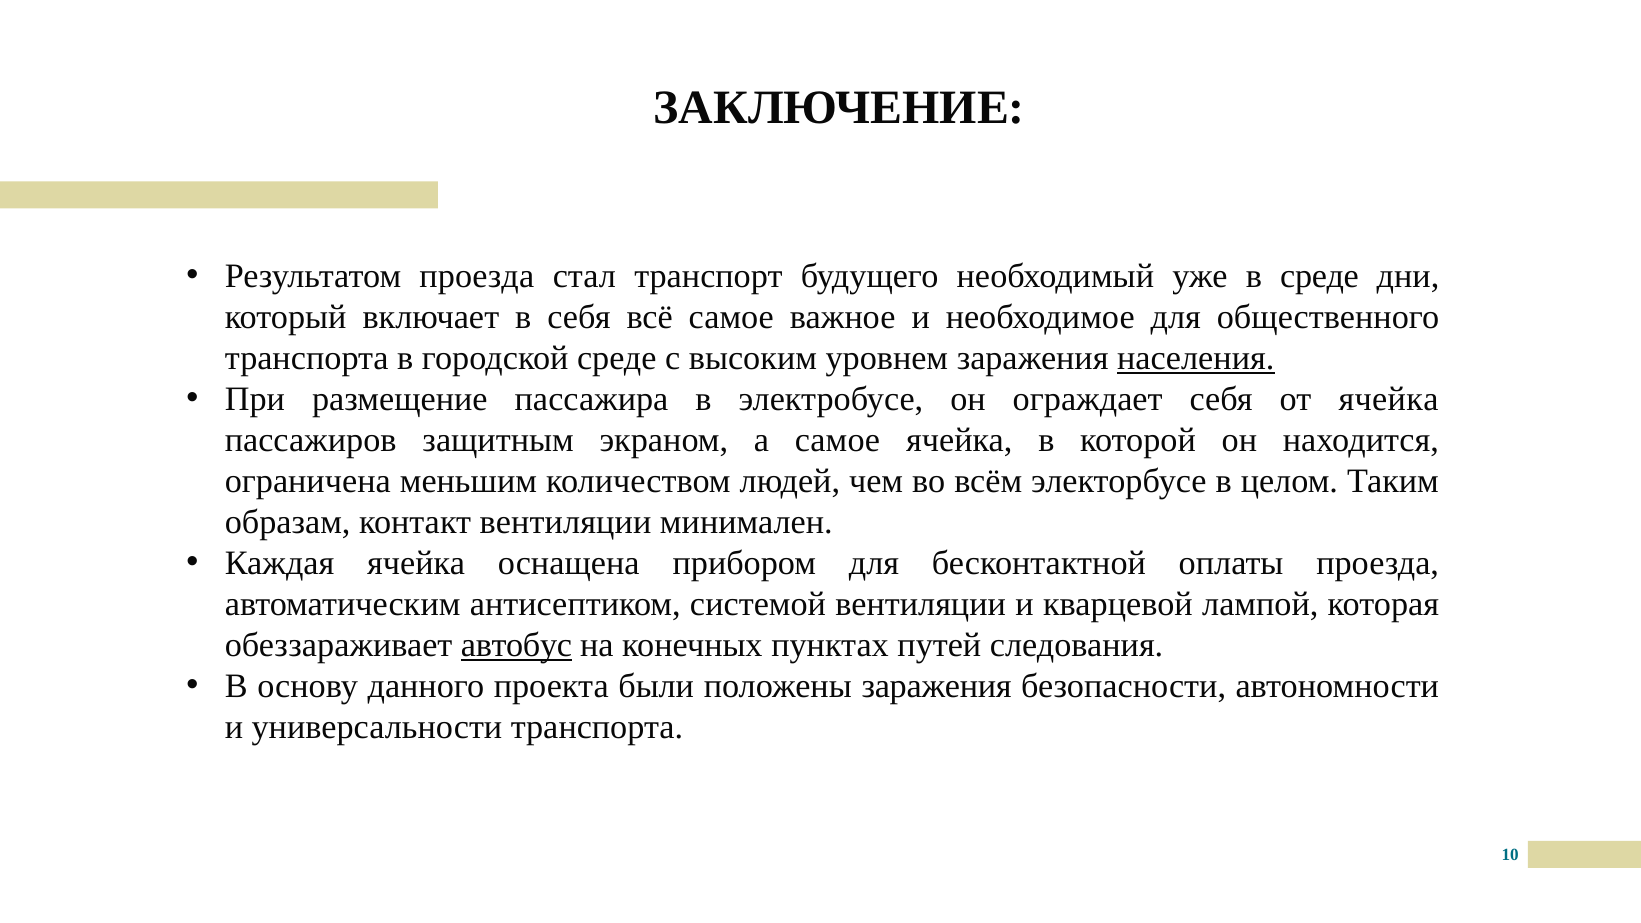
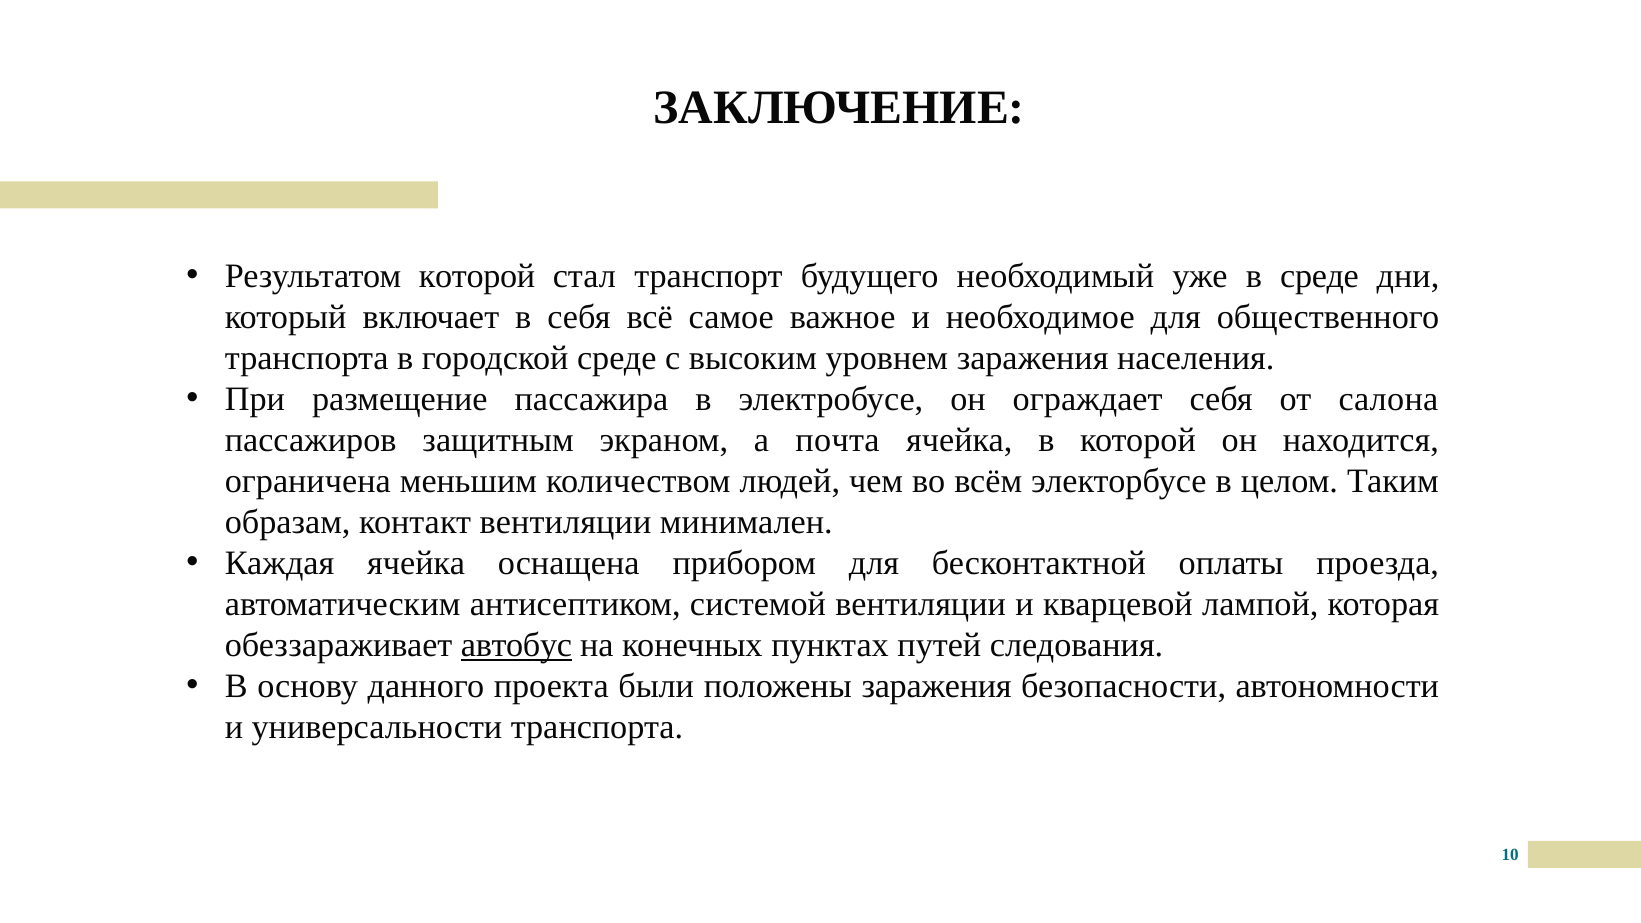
Результатом проезда: проезда -> которой
населения underline: present -> none
от ячейка: ячейка -> салона
а самое: самое -> почта
